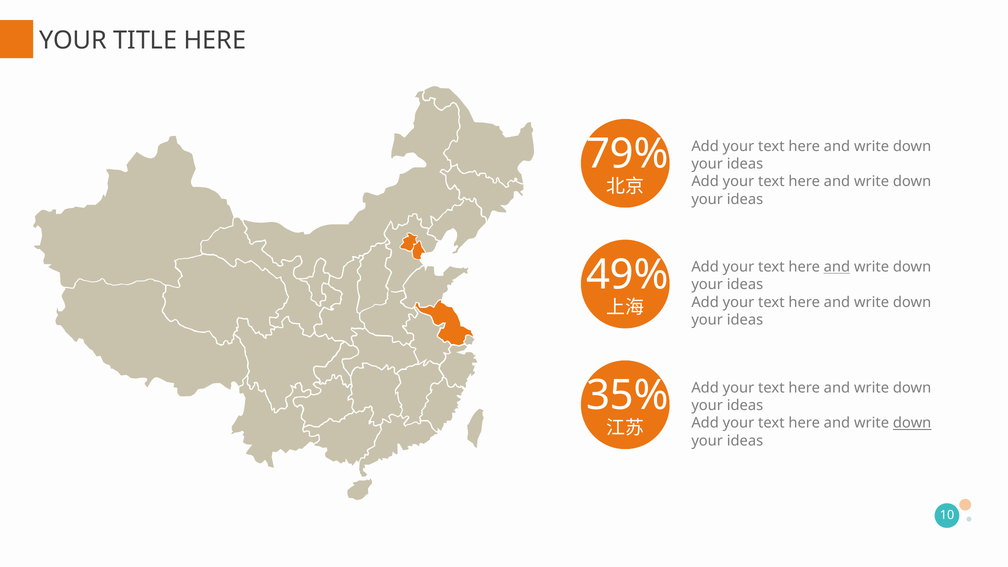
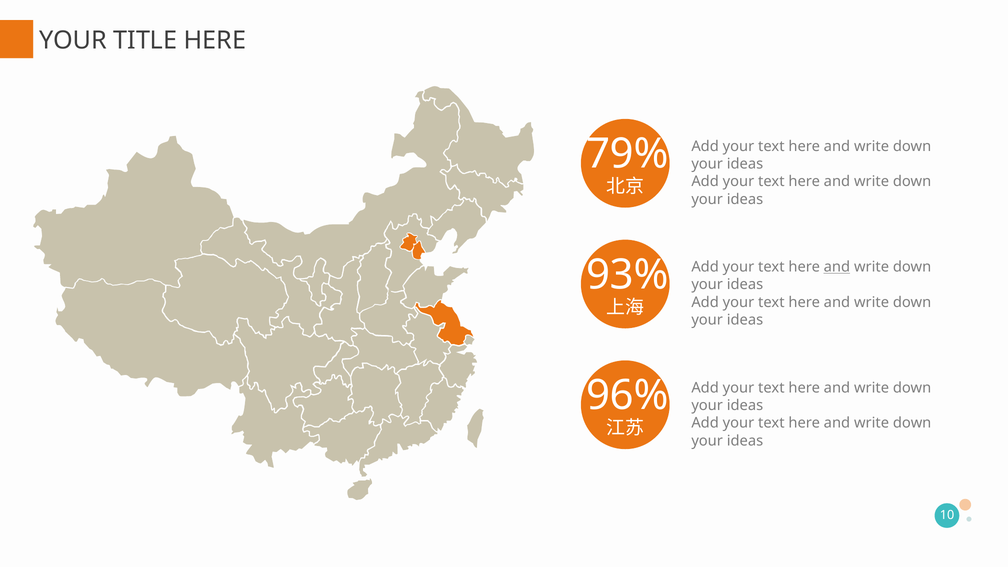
49%: 49% -> 93%
35%: 35% -> 96%
down at (912, 423) underline: present -> none
